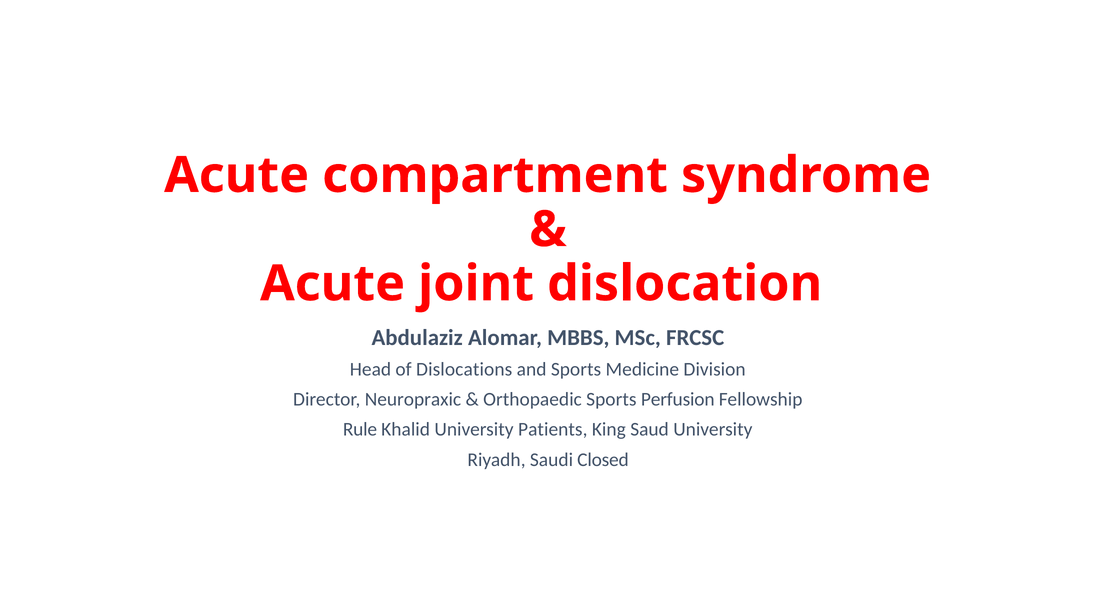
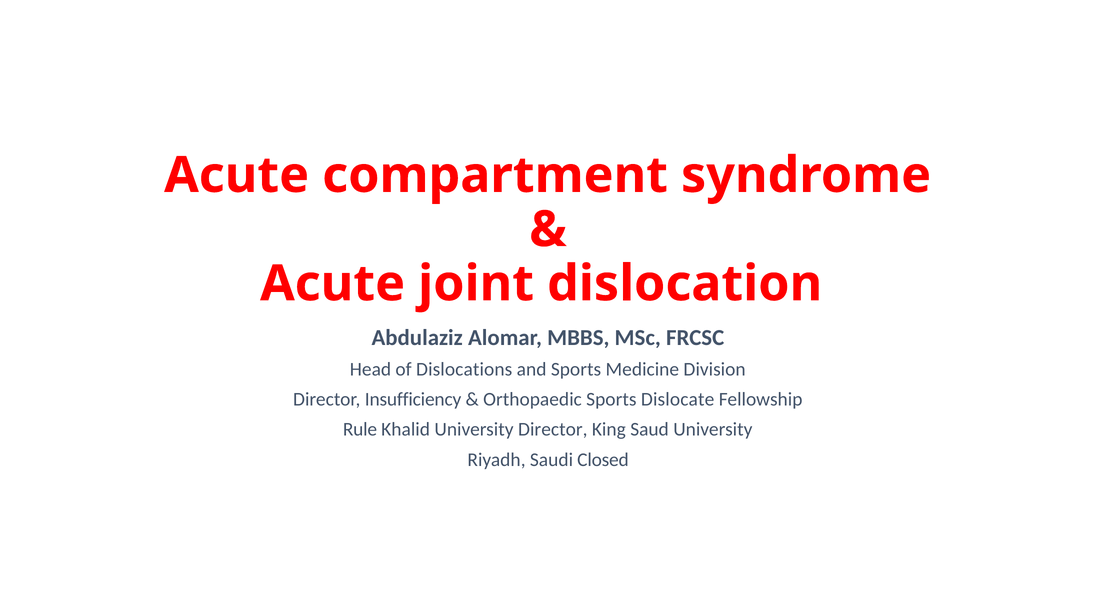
Neuropraxic: Neuropraxic -> Insufficiency
Perfusion: Perfusion -> Dislocate
University Patients: Patients -> Director
